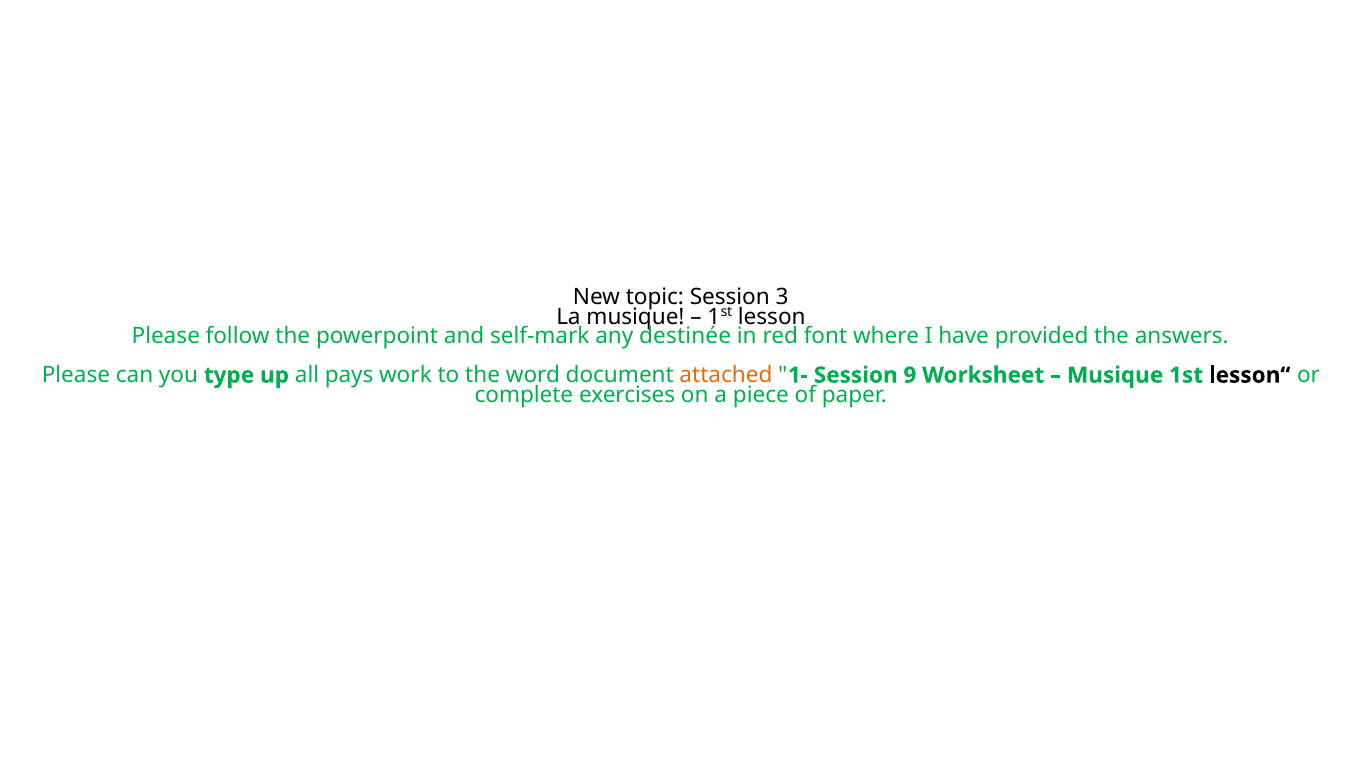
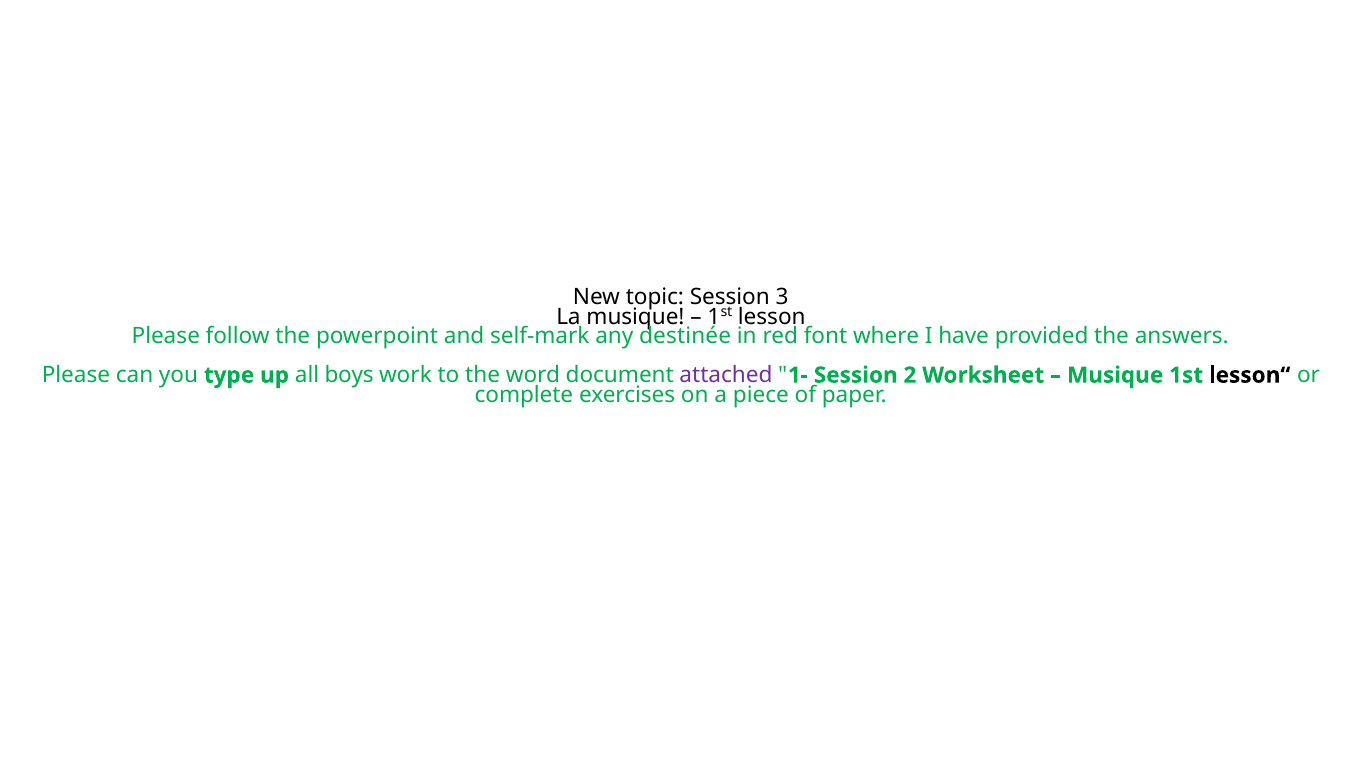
pays: pays -> boys
attached colour: orange -> purple
9: 9 -> 2
